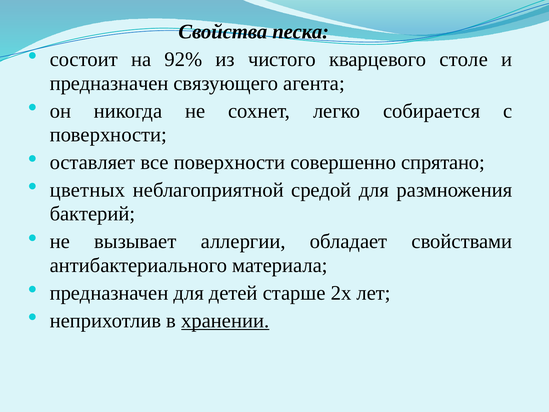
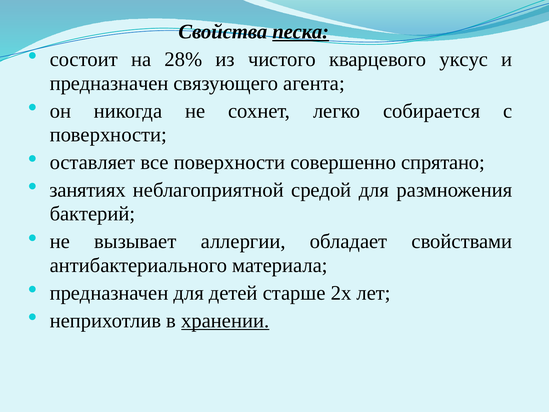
песка underline: none -> present
92%: 92% -> 28%
столе: столе -> уксус
цветных: цветных -> занятиях
